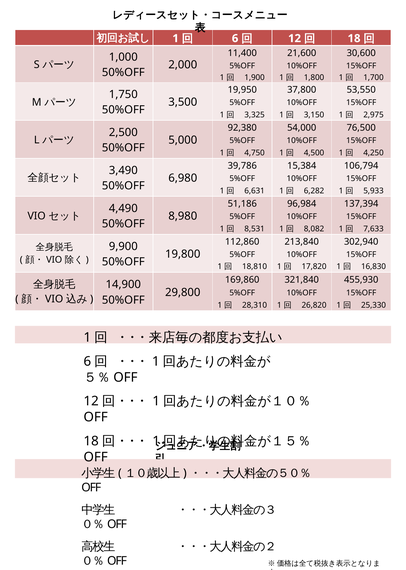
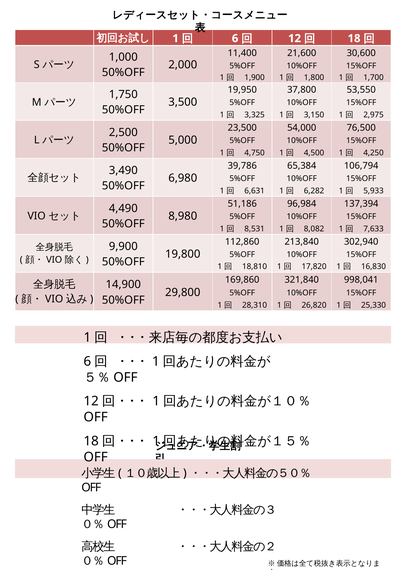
92,380: 92,380 -> 23,500
15,384: 15,384 -> 65,384
455,930: 455,930 -> 998,041
